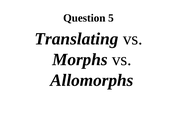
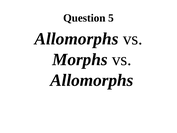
Translating at (76, 39): Translating -> Allomorphs
